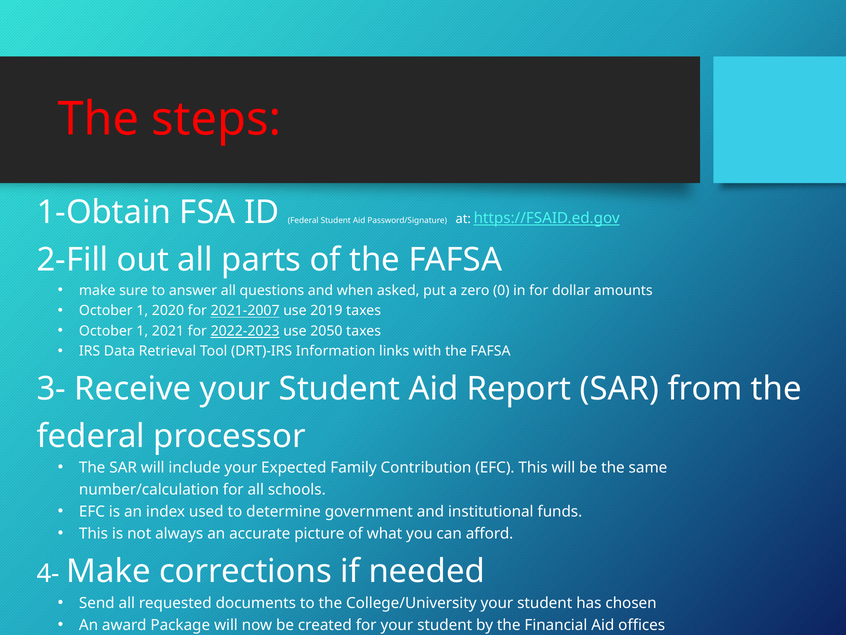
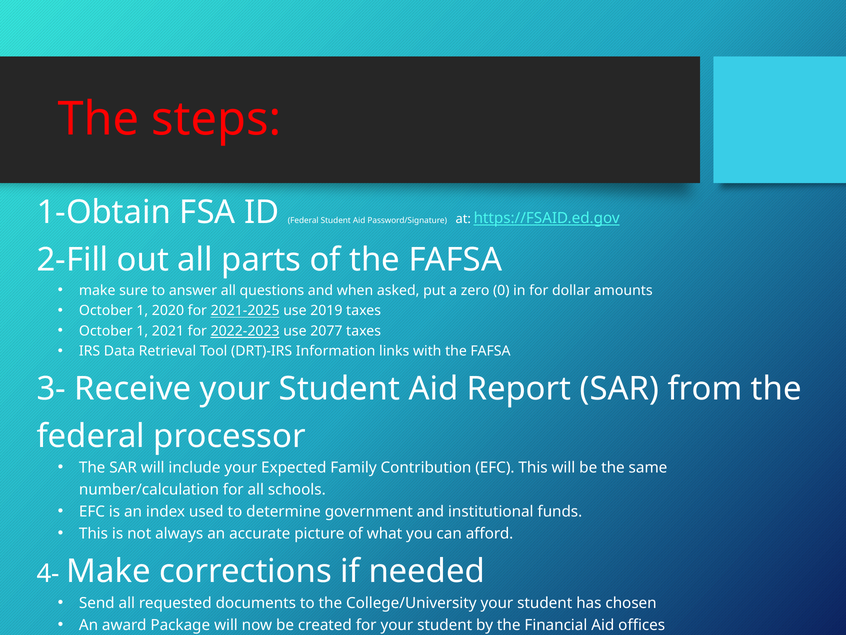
2021-2007: 2021-2007 -> 2021-2025
2050: 2050 -> 2077
